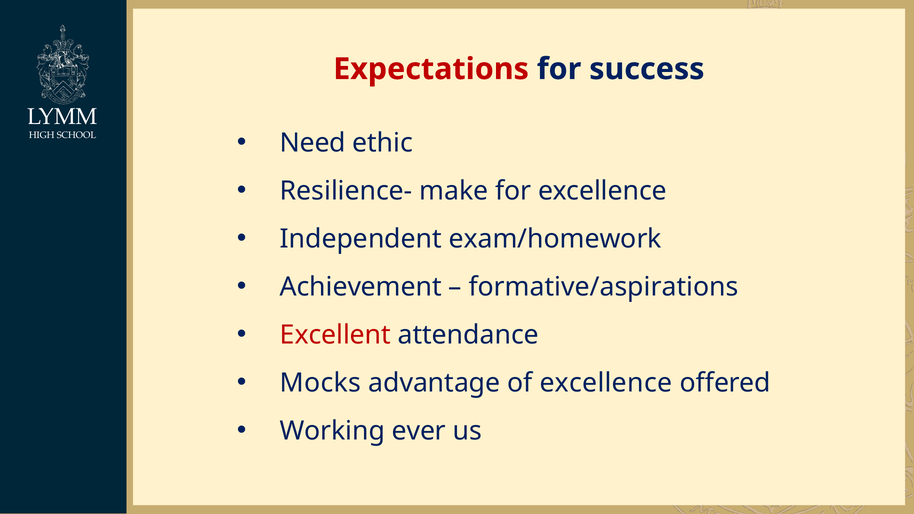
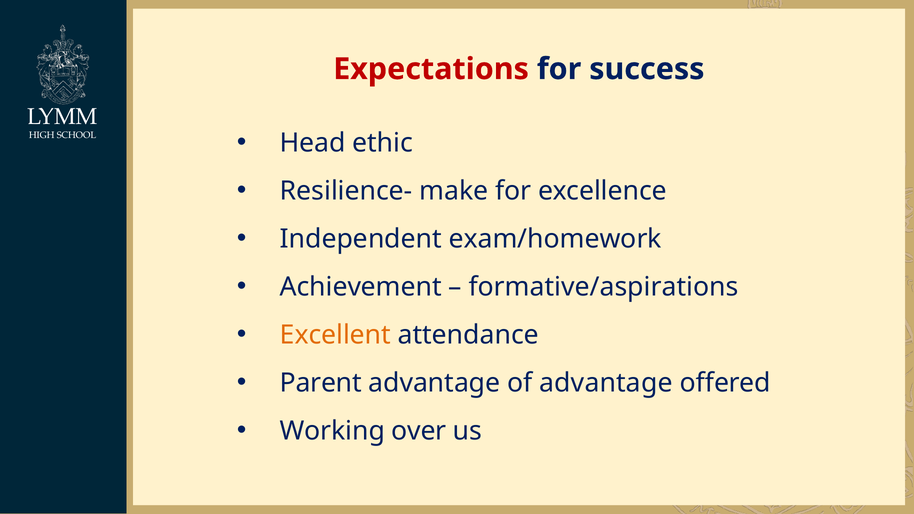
Need: Need -> Head
Excellent colour: red -> orange
Mocks: Mocks -> Parent
of excellence: excellence -> advantage
ever: ever -> over
